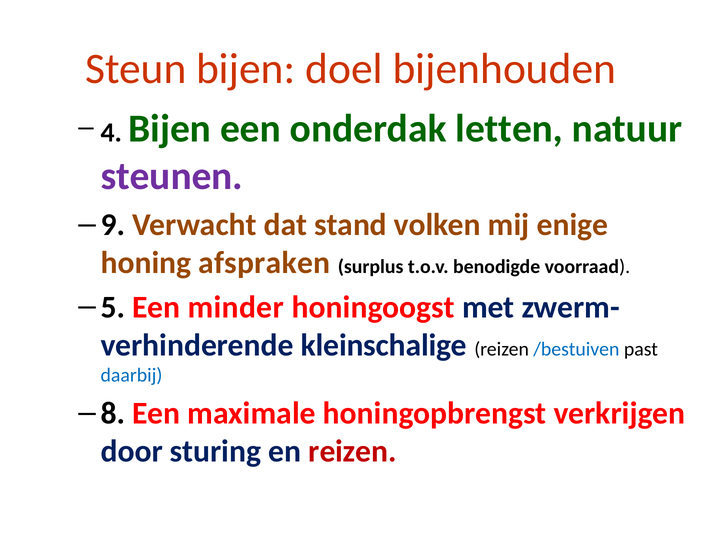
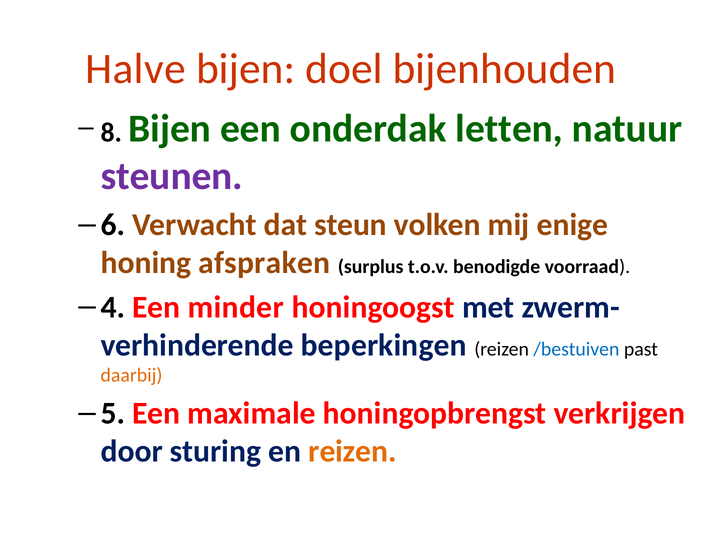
Steun: Steun -> Halve
4: 4 -> 8
9: 9 -> 6
stand: stand -> steun
5: 5 -> 4
kleinschalige: kleinschalige -> beperkingen
daarbij colour: blue -> orange
8: 8 -> 5
reizen at (352, 451) colour: red -> orange
